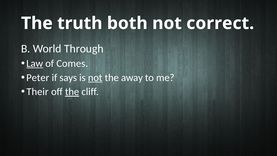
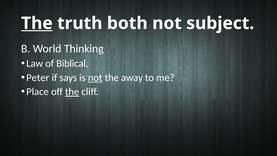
The at (37, 23) underline: none -> present
correct: correct -> subject
Through: Through -> Thinking
Law underline: present -> none
Comes: Comes -> Biblical
Their: Their -> Place
